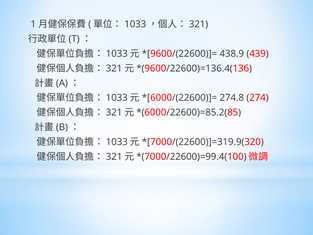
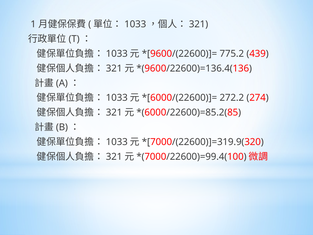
438.9: 438.9 -> 775.2
274.8: 274.8 -> 272.2
